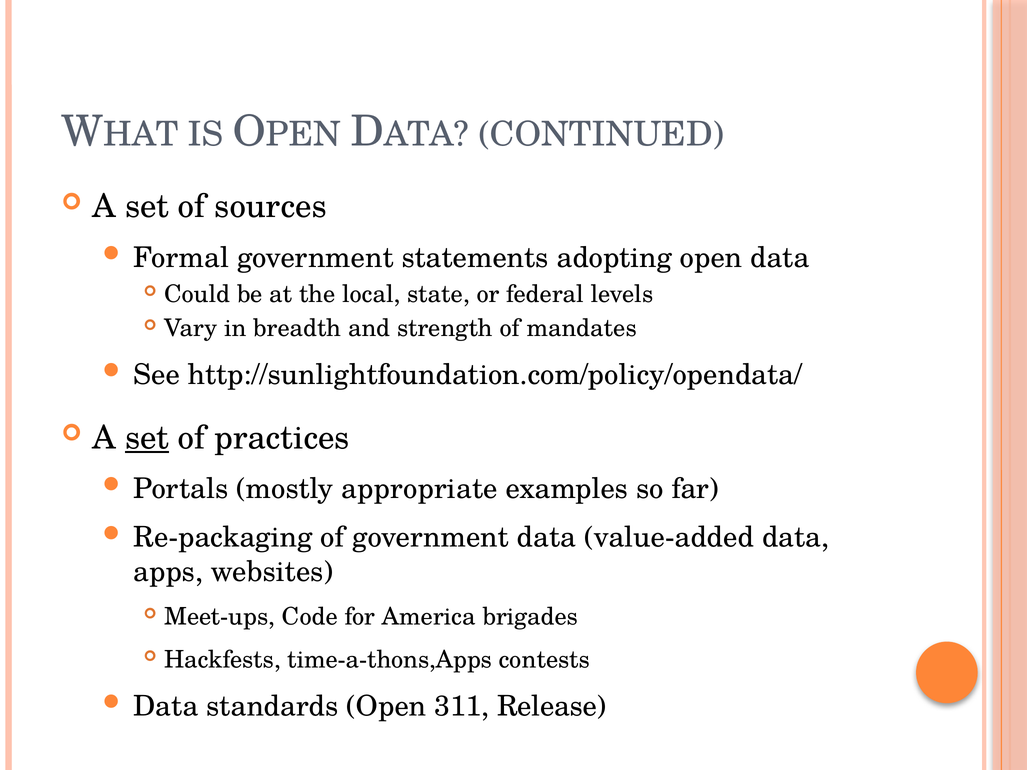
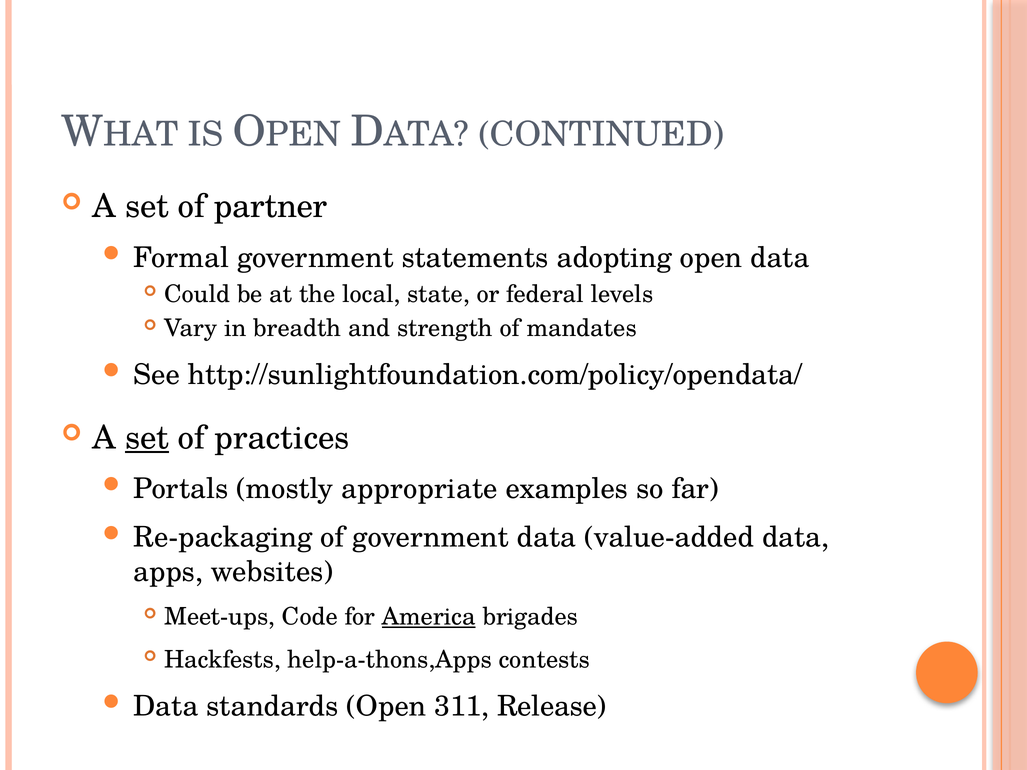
sources: sources -> partner
America underline: none -> present
time-a-thons,Apps: time-a-thons,Apps -> help-a-thons,Apps
